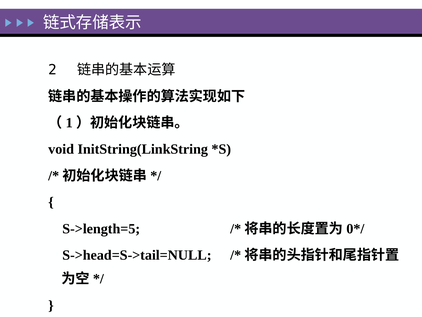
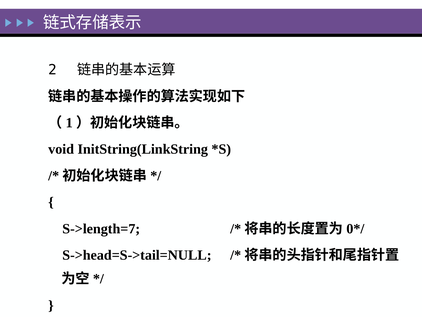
S->length=5: S->length=5 -> S->length=7
